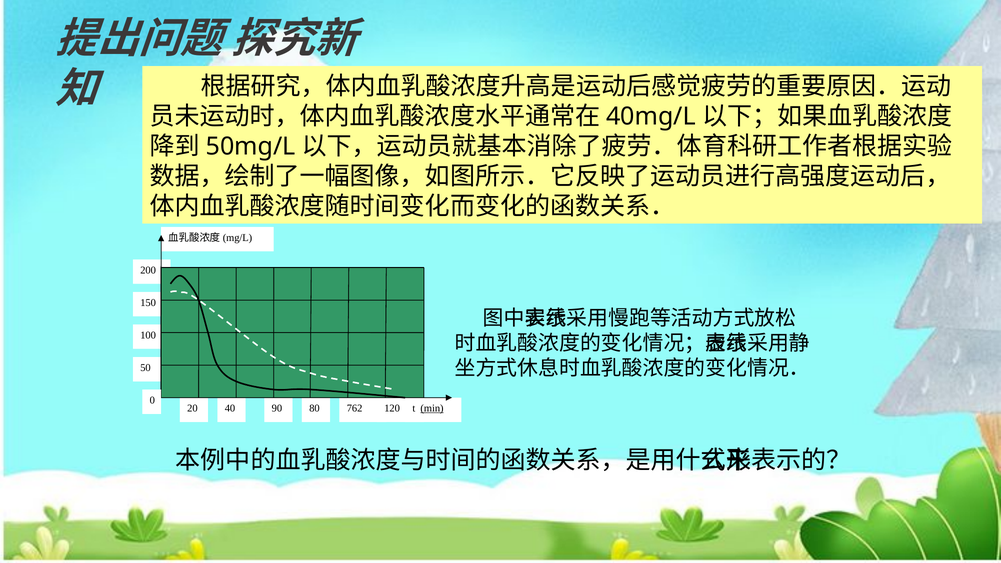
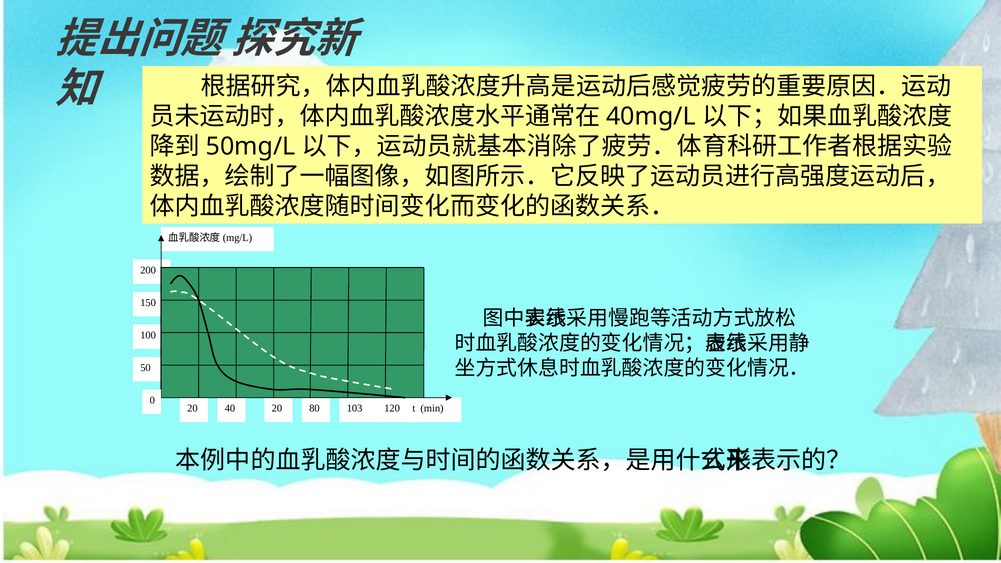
40 90: 90 -> 20
762: 762 -> 103
min underline: present -> none
